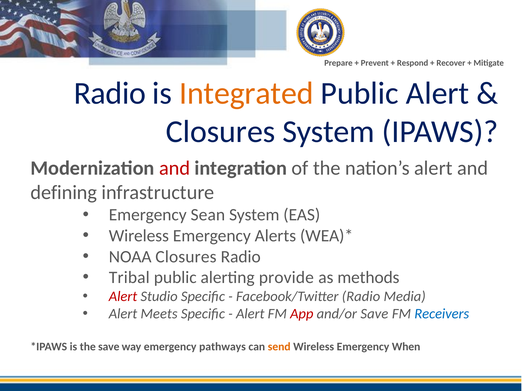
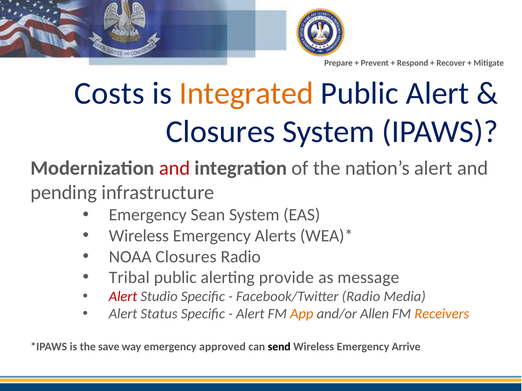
Radio at (110, 94): Radio -> Costs
defining: defining -> pending
methods: methods -> message
Meets: Meets -> Status
App colour: red -> orange
and/or Save: Save -> Allen
Receivers colour: blue -> orange
pathways: pathways -> approved
send colour: orange -> black
When: When -> Arrive
